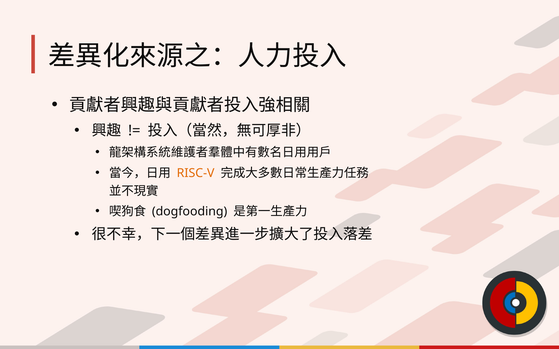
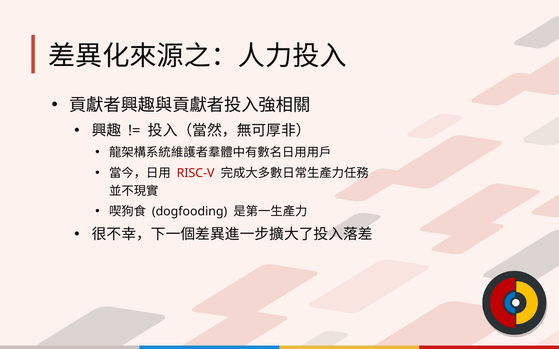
RISC-V colour: orange -> red
